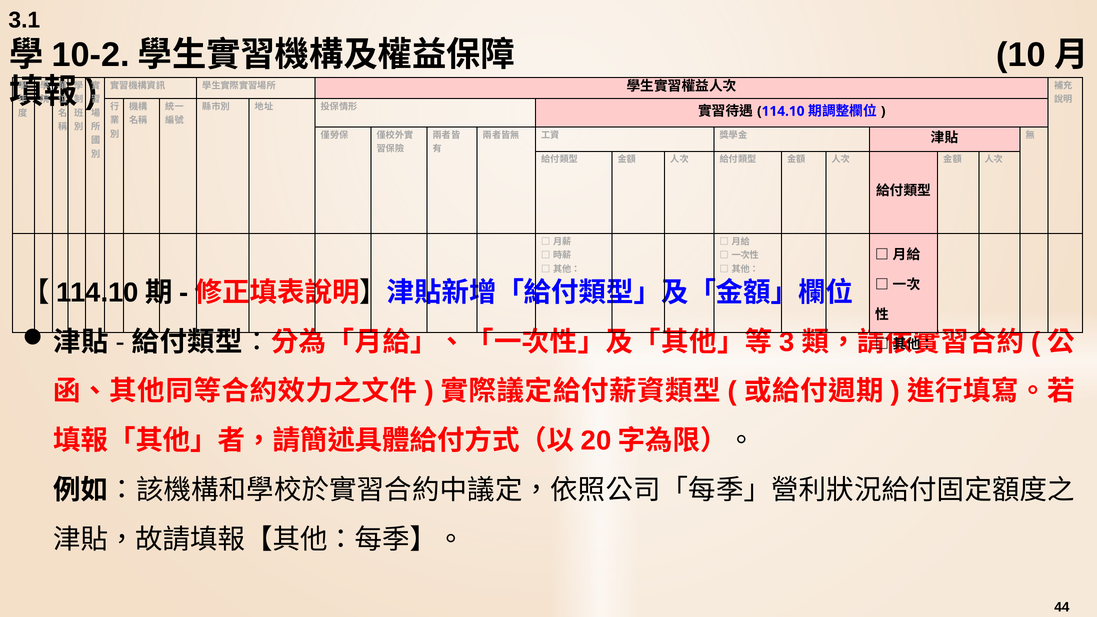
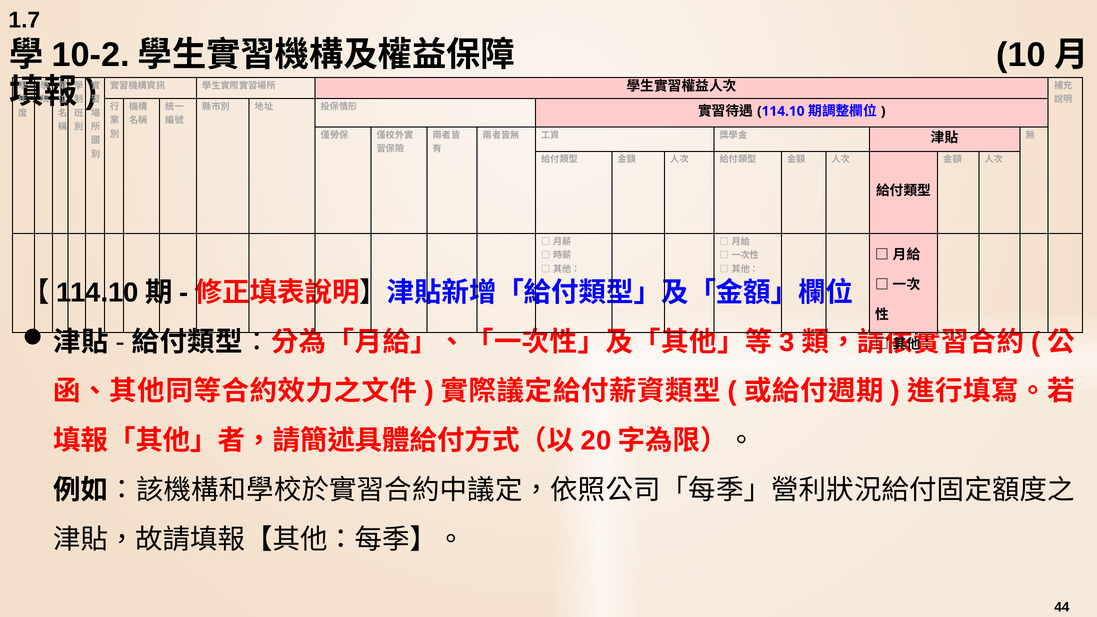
3.1: 3.1 -> 1.7
